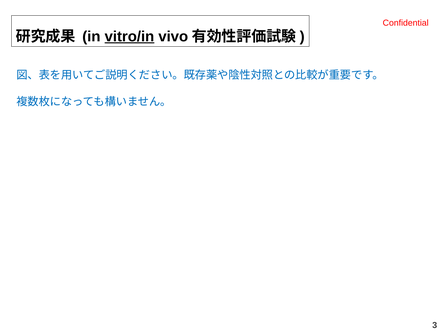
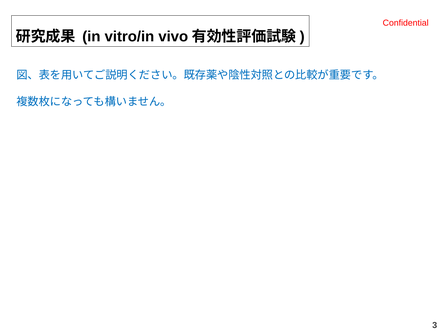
vitro/in underline: present -> none
